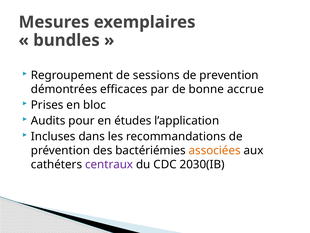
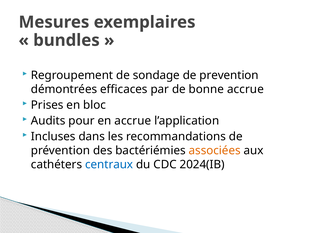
sessions: sessions -> sondage
en études: études -> accrue
centraux colour: purple -> blue
2030(IB: 2030(IB -> 2024(IB
